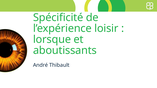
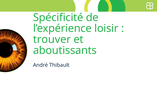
lorsque: lorsque -> trouver
